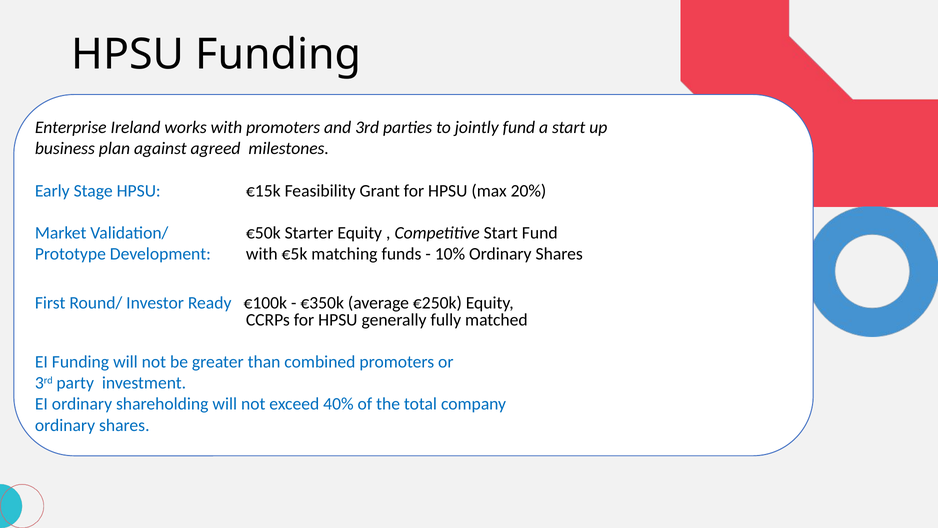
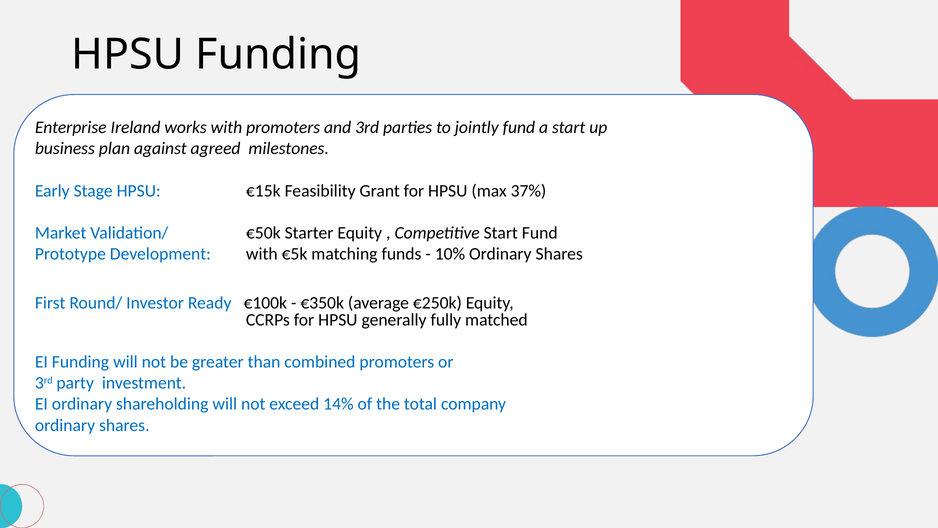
20%: 20% -> 37%
40%: 40% -> 14%
